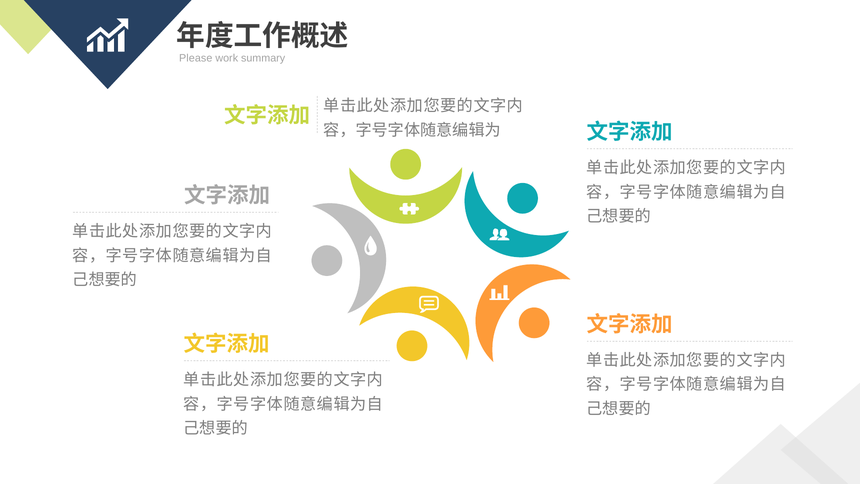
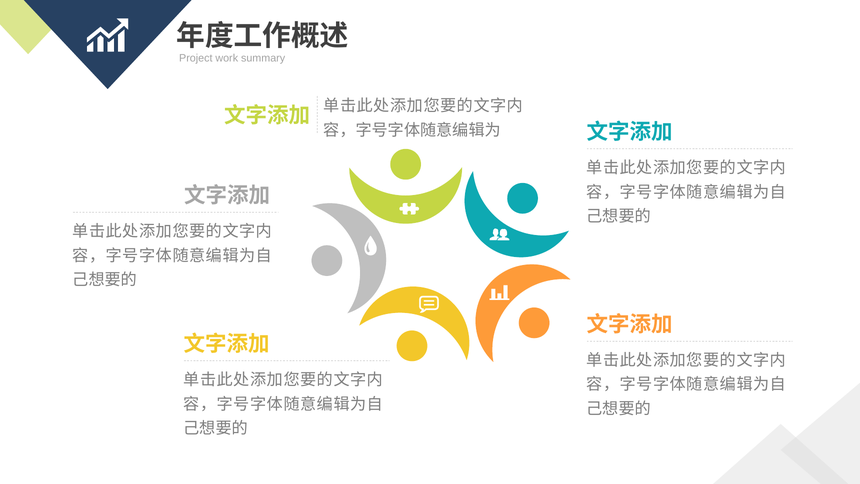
Please: Please -> Project
